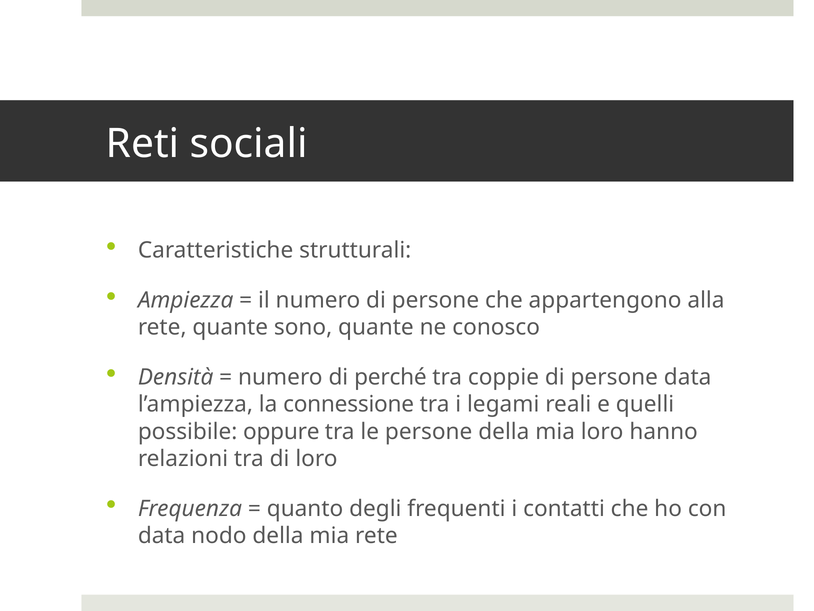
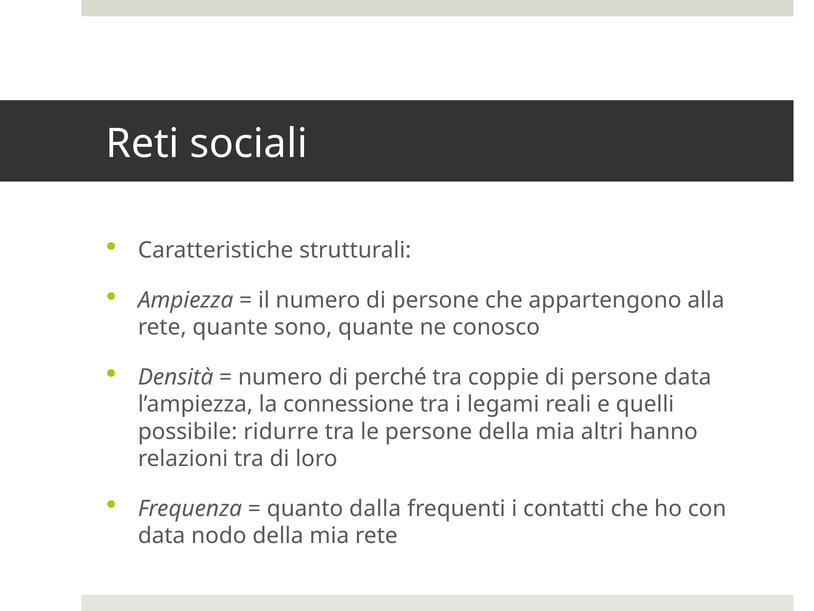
oppure: oppure -> ridurre
mia loro: loro -> altri
degli: degli -> dalla
